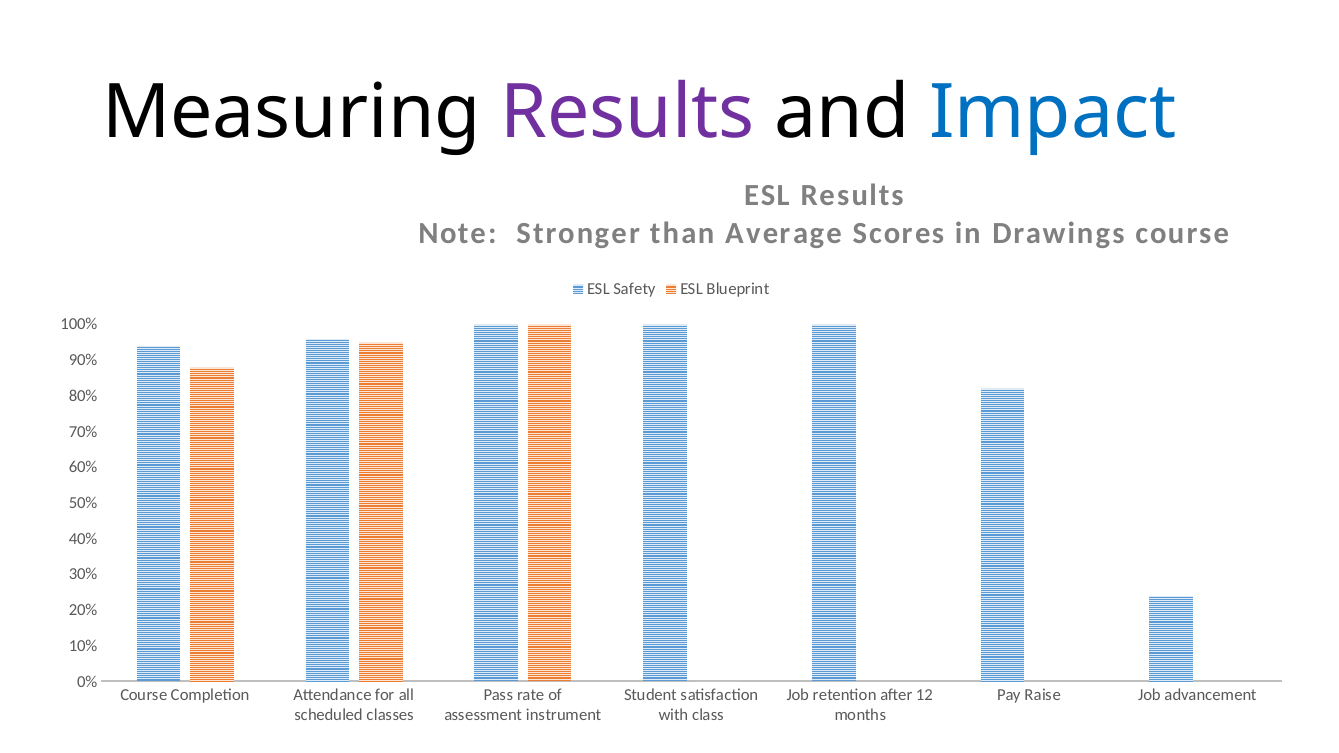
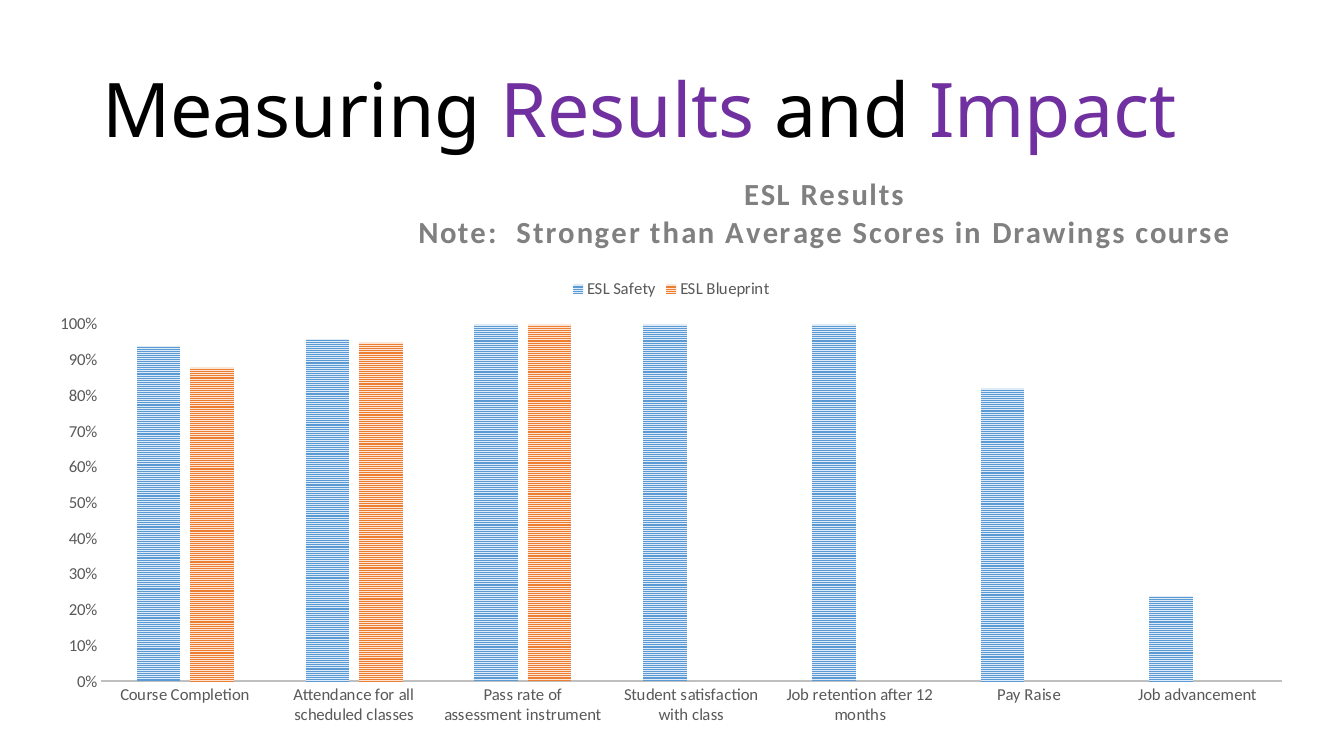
Impact colour: blue -> purple
